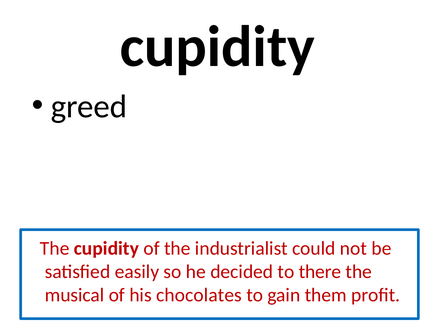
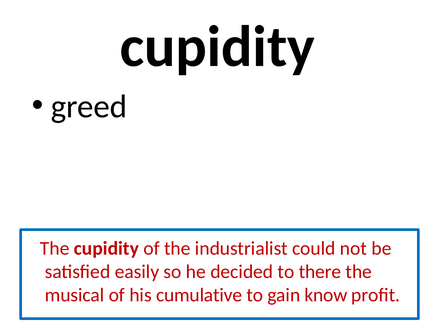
chocolates: chocolates -> cumulative
them: them -> know
